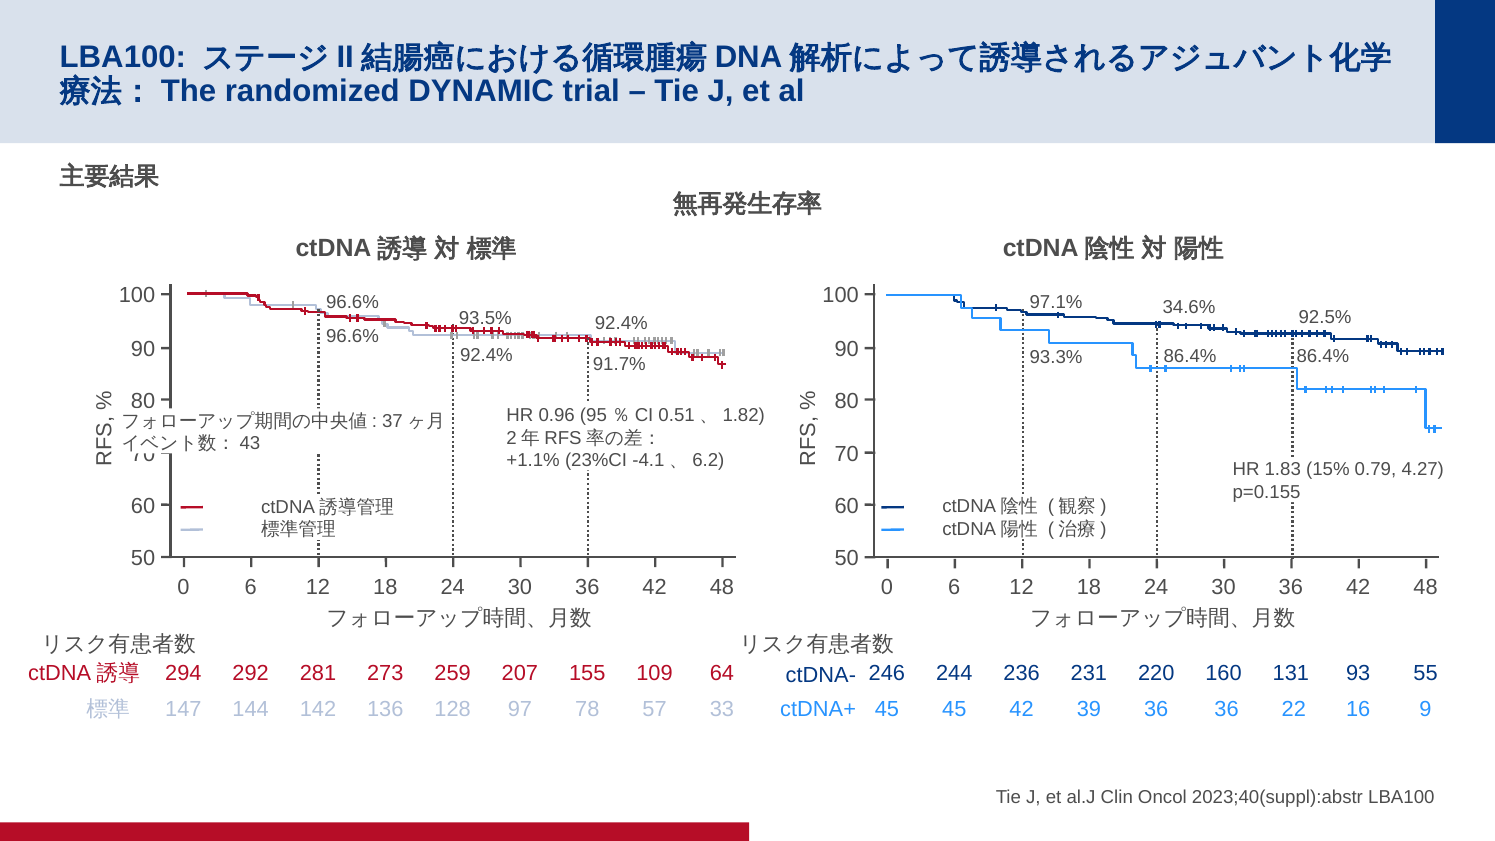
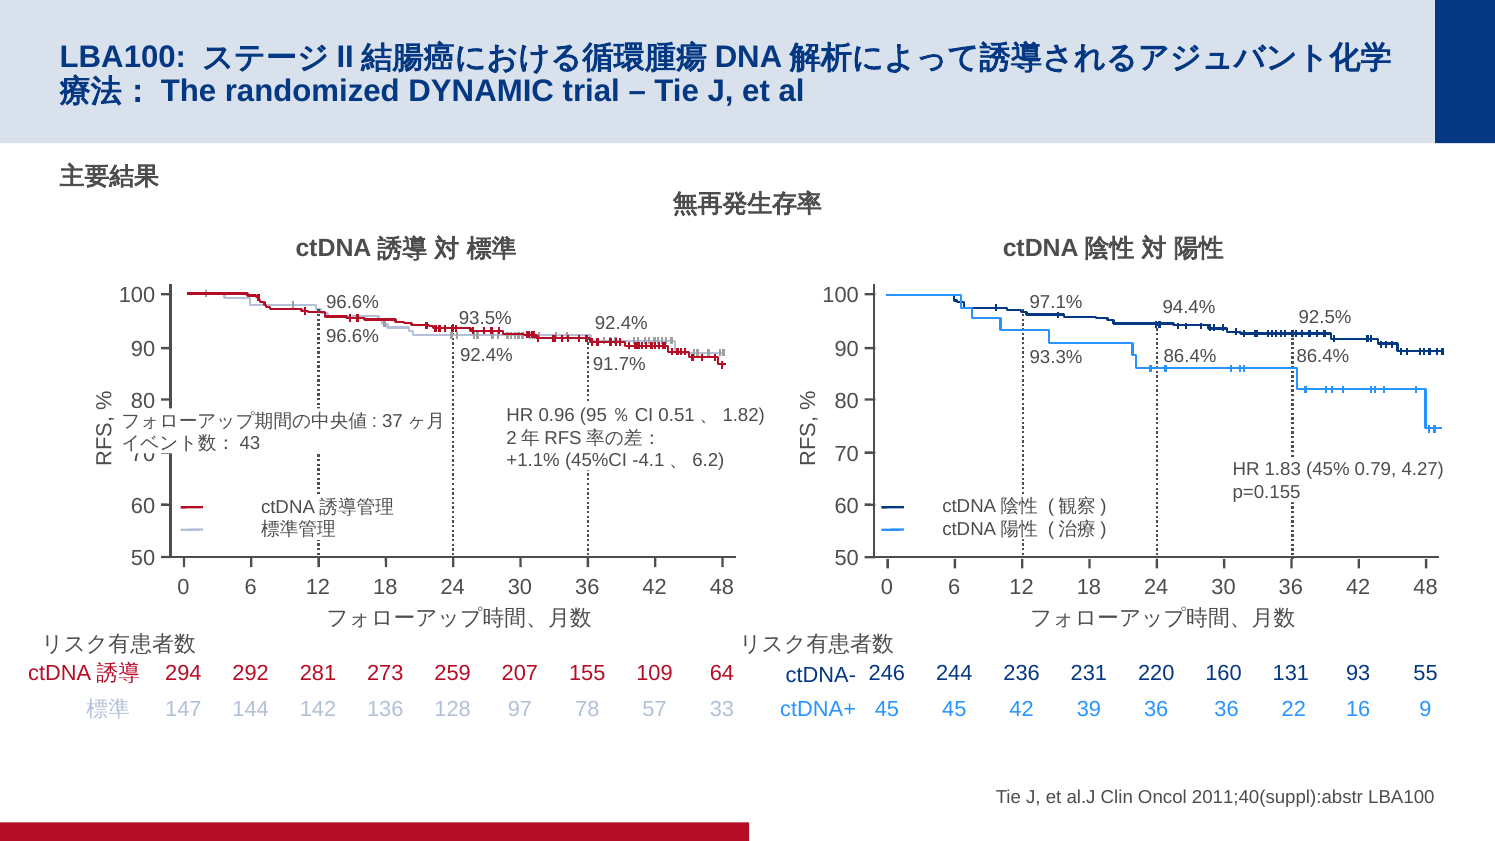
34.6%: 34.6% -> 94.4%
23%CI: 23%CI -> 45%CI
15%: 15% -> 45%
2023;40(suppl):abstr: 2023;40(suppl):abstr -> 2011;40(suppl):abstr
